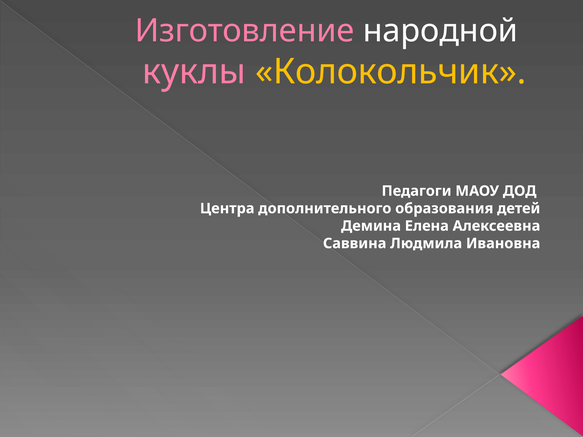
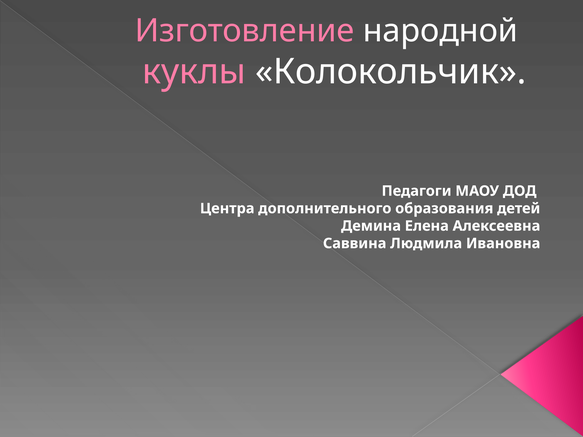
Колокольчик colour: yellow -> white
